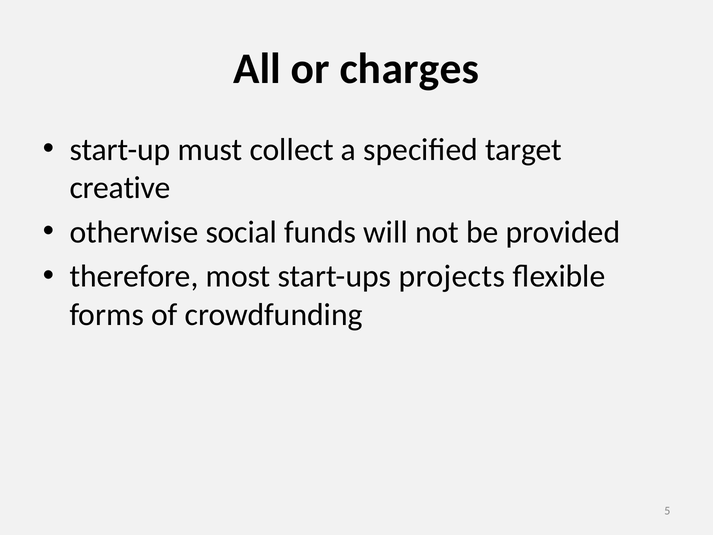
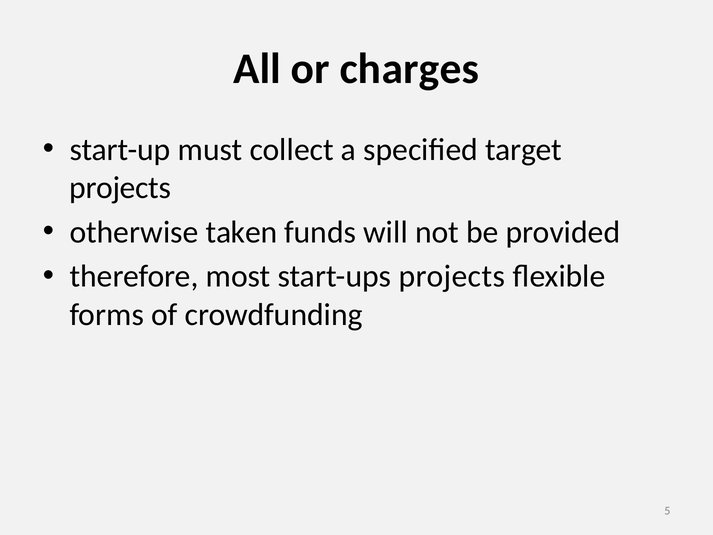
creative at (120, 188): creative -> projects
social: social -> taken
